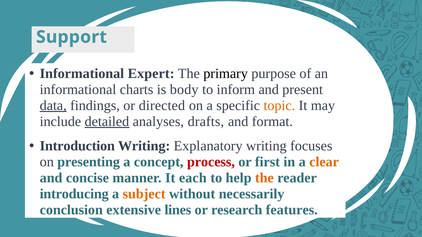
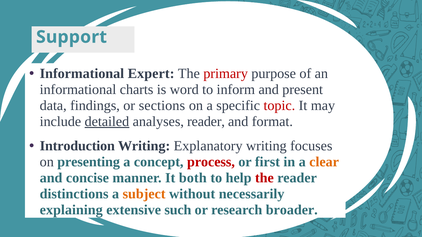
primary colour: black -> red
body: body -> word
data underline: present -> none
directed: directed -> sections
topic colour: orange -> red
analyses drafts: drafts -> reader
each: each -> both
the at (264, 178) colour: orange -> red
introducing: introducing -> distinctions
conclusion: conclusion -> explaining
lines: lines -> such
features: features -> broader
